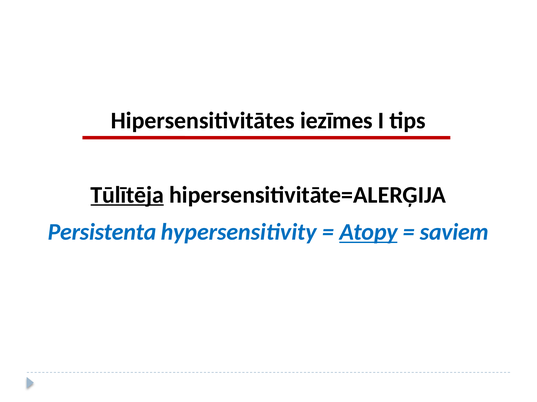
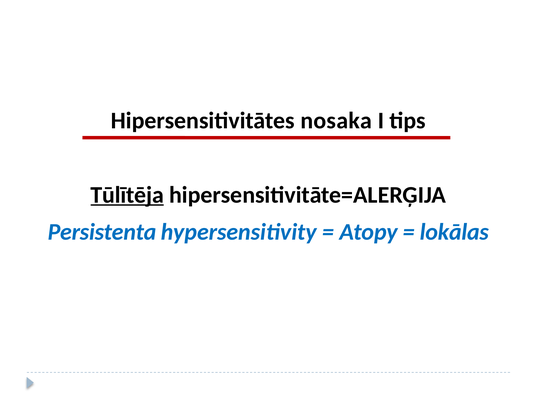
iezīmes: iezīmes -> nosaka
Atopy underline: present -> none
saviem: saviem -> lokālas
